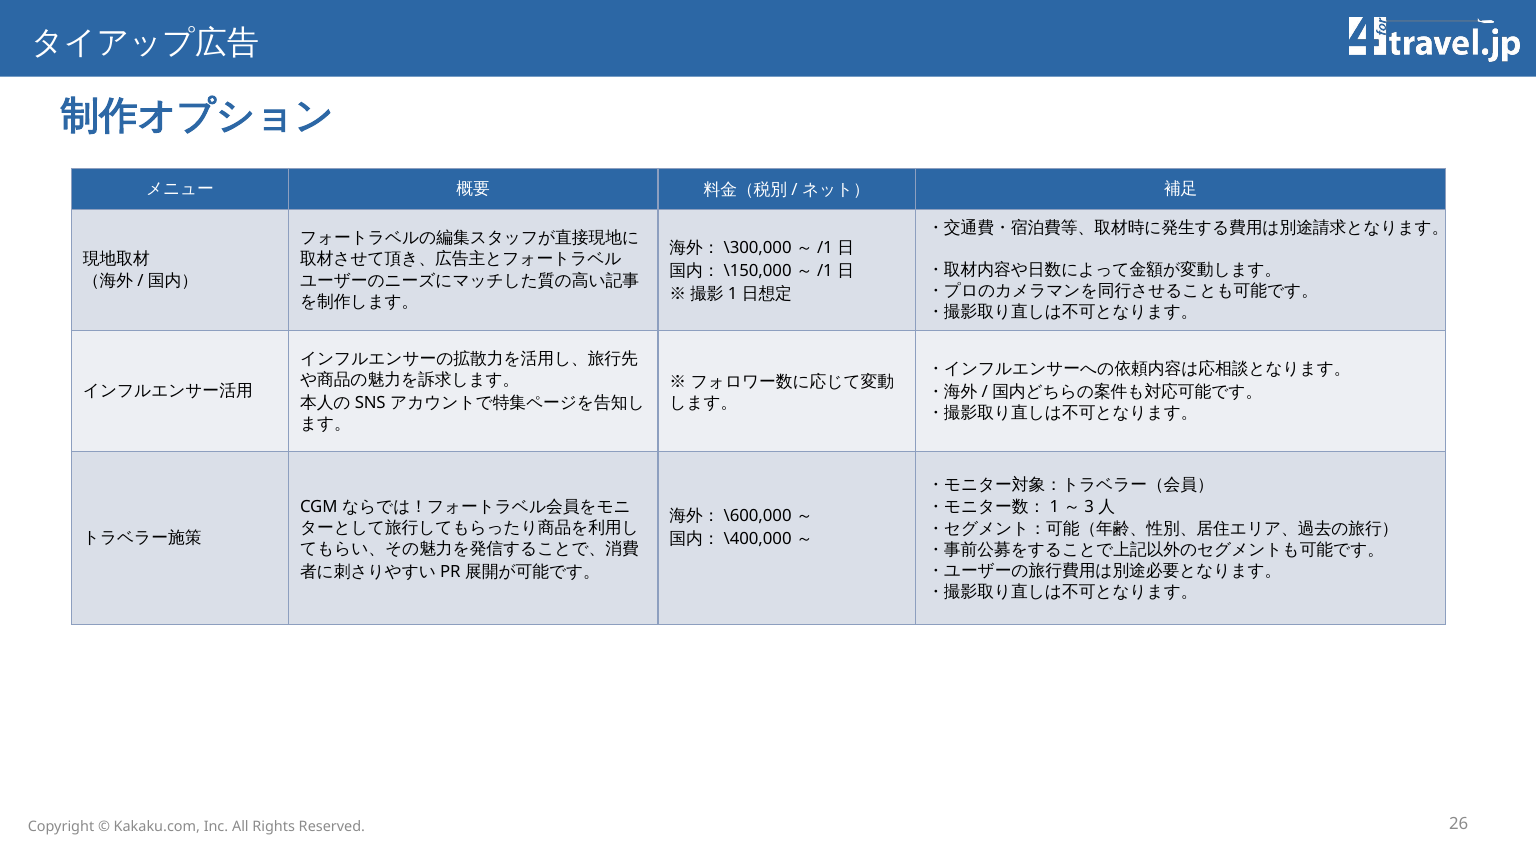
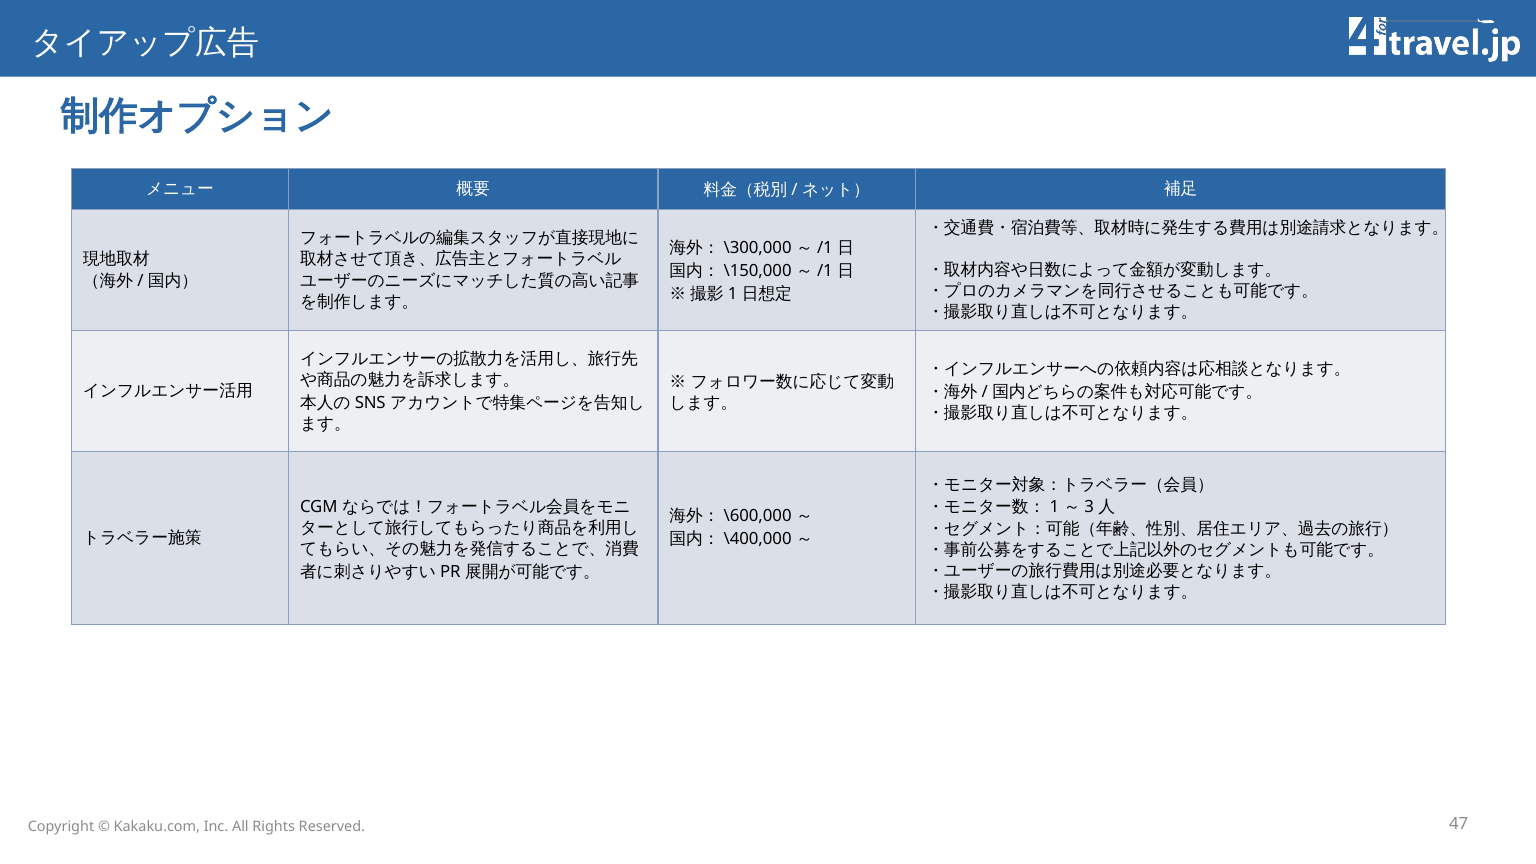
26: 26 -> 47
